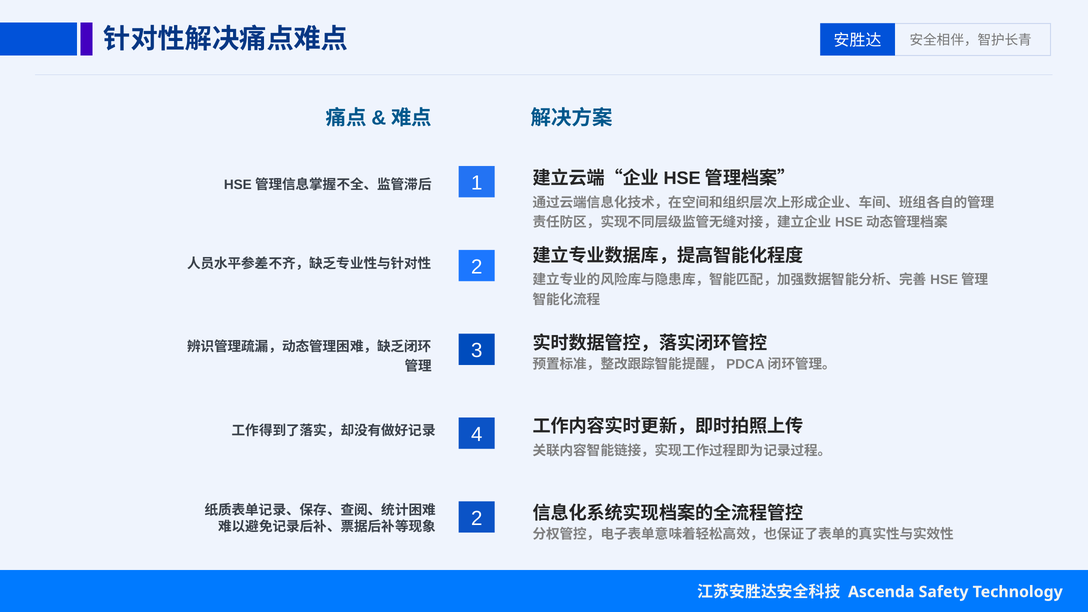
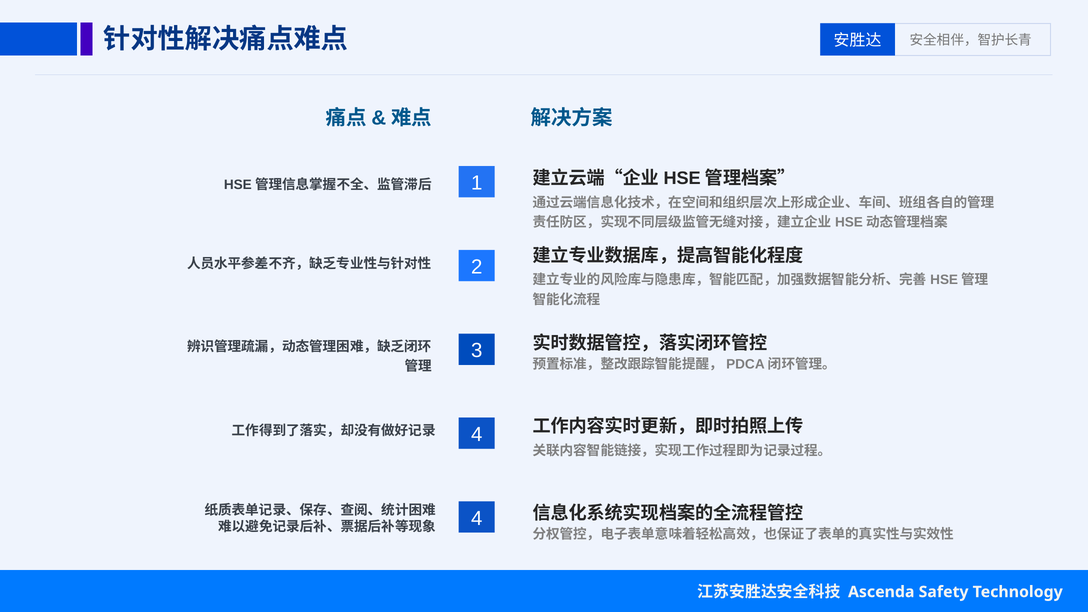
2 at (477, 518): 2 -> 4
